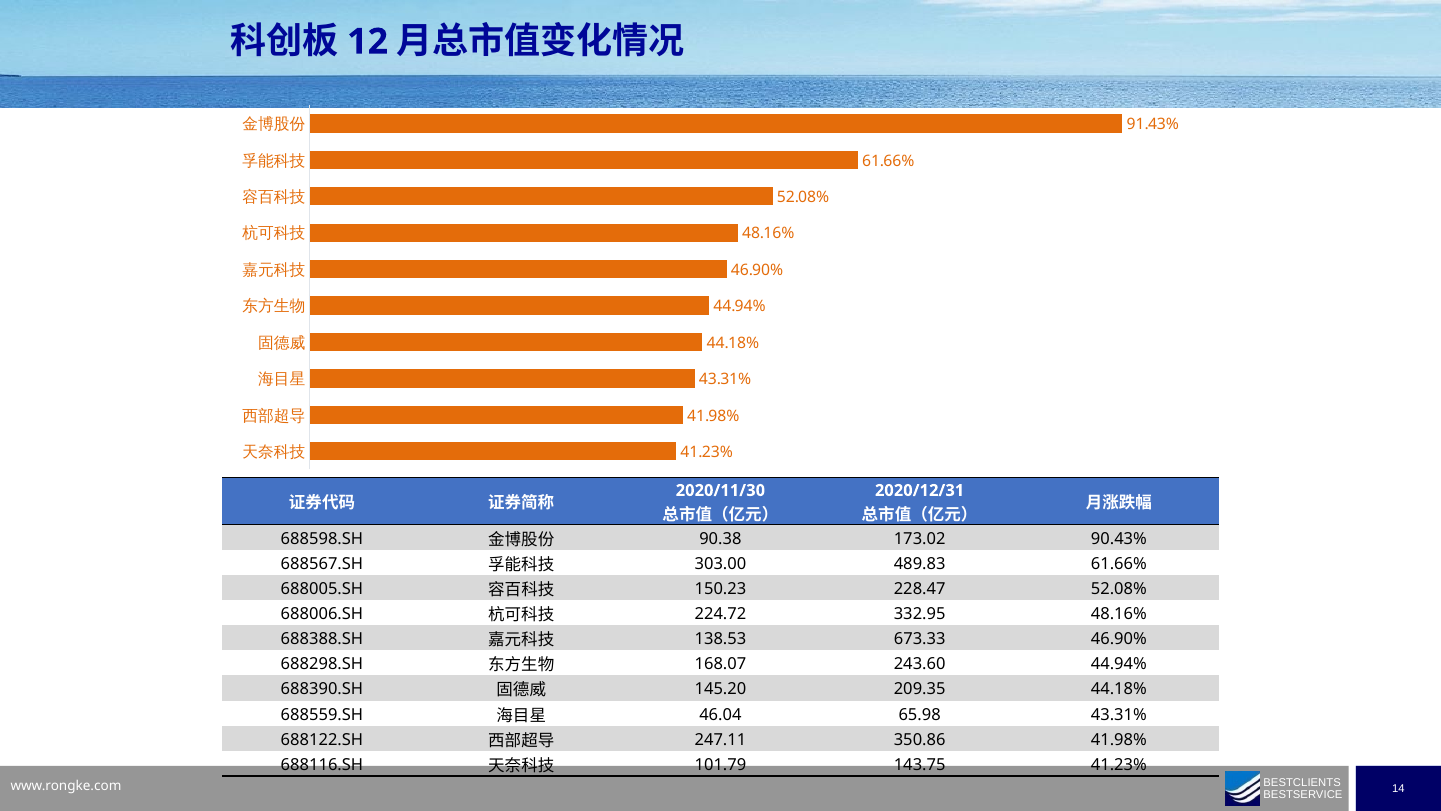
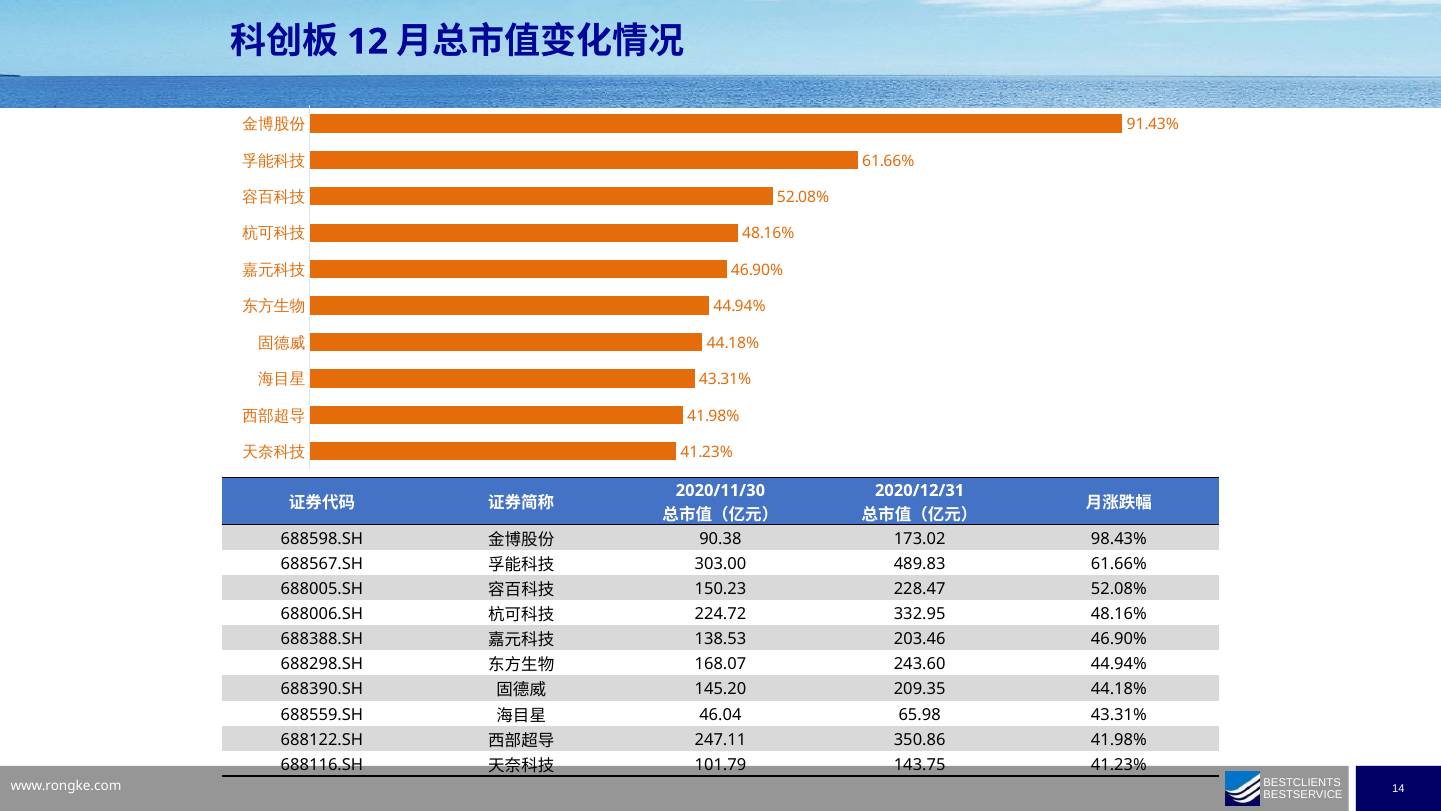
90.43%: 90.43% -> 98.43%
673.33: 673.33 -> 203.46
